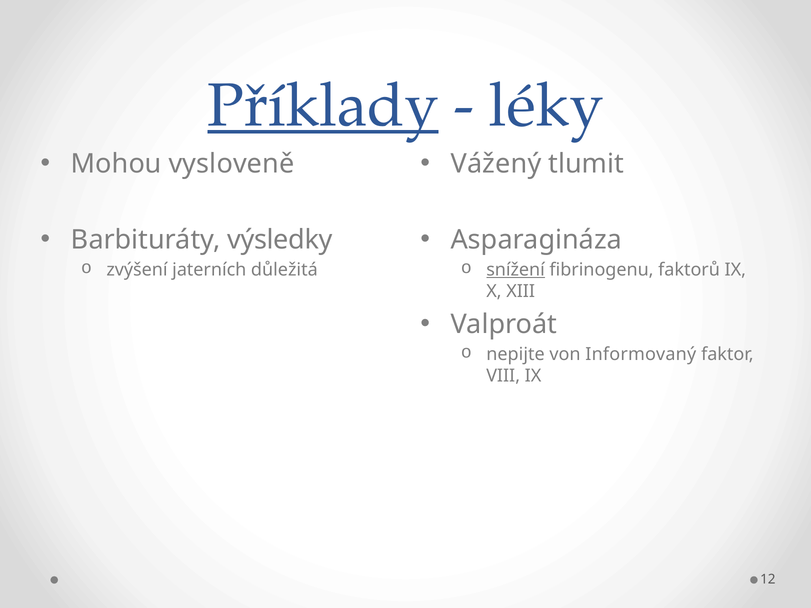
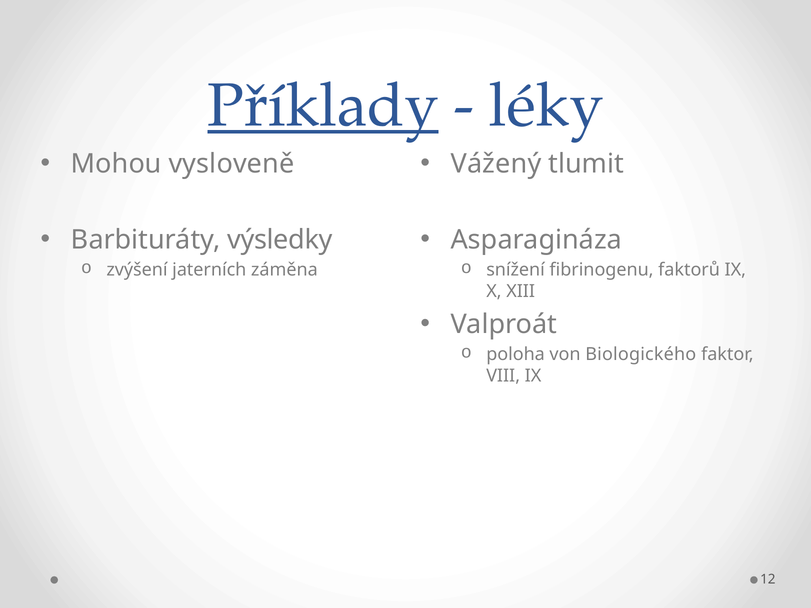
důležitá: důležitá -> záměna
snížení underline: present -> none
nepijte: nepijte -> poloha
Informovaný: Informovaný -> Biologického
